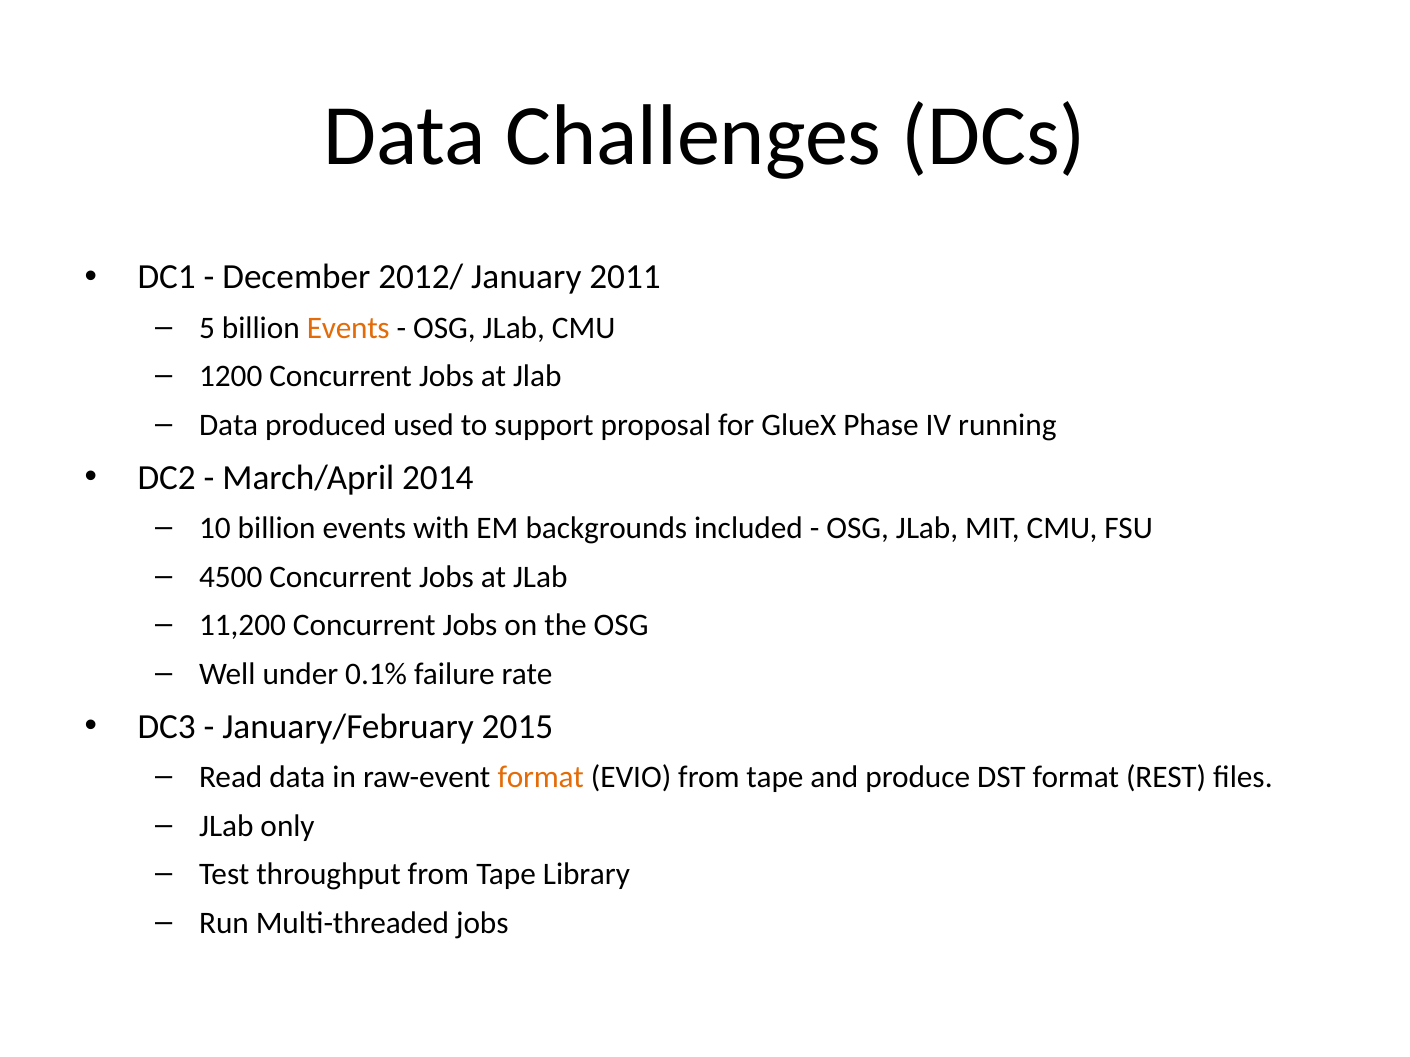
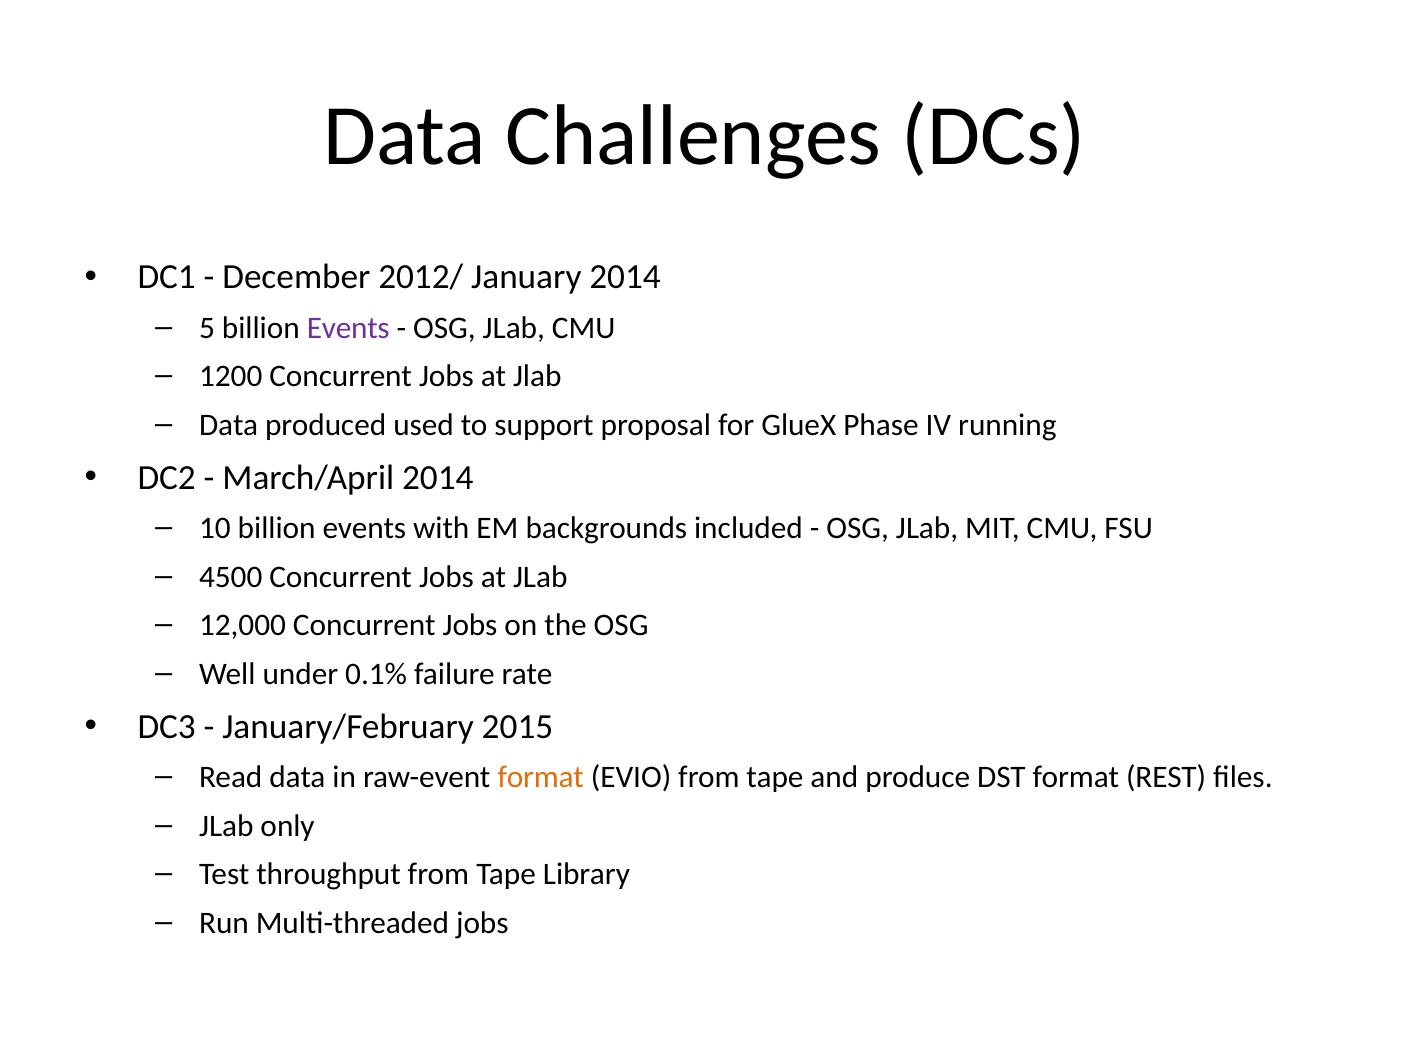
January 2011: 2011 -> 2014
Events at (348, 328) colour: orange -> purple
11,200: 11,200 -> 12,000
